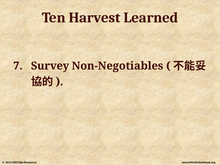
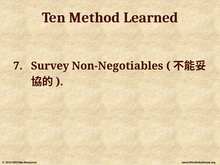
Harvest: Harvest -> Method
